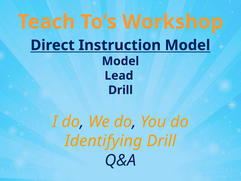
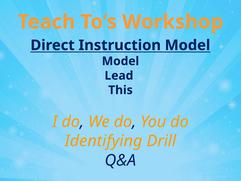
Drill at (121, 90): Drill -> This
